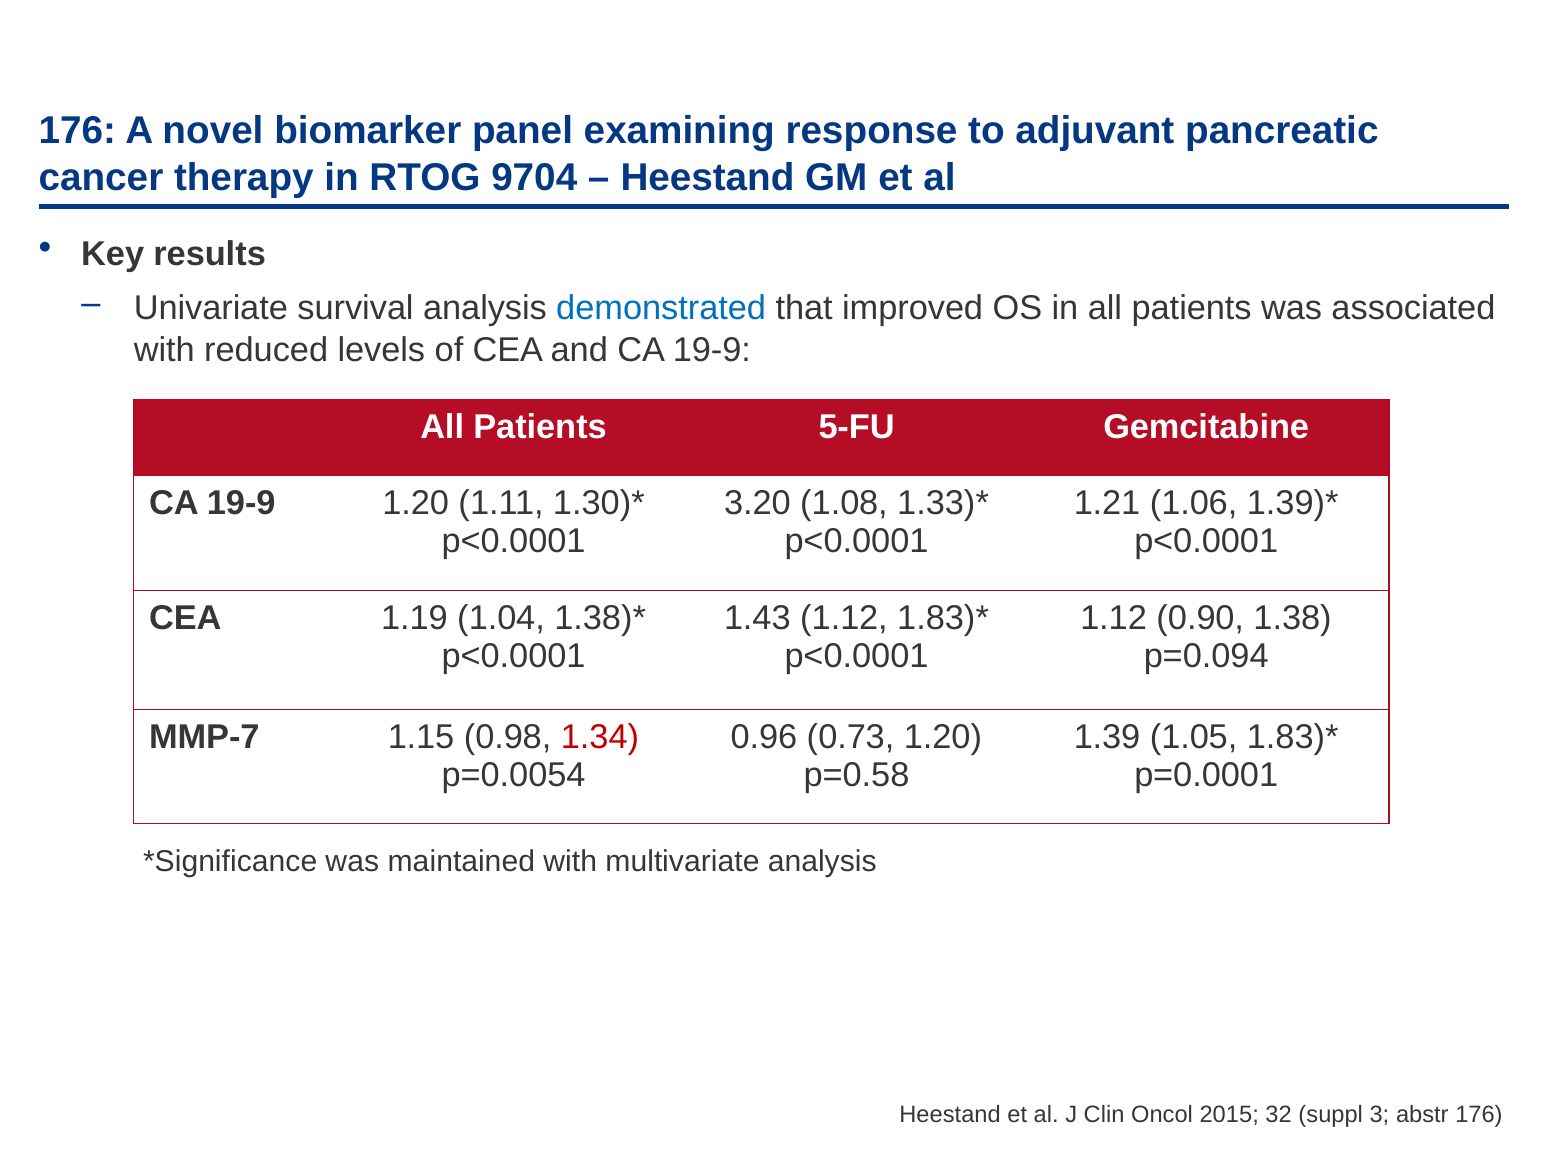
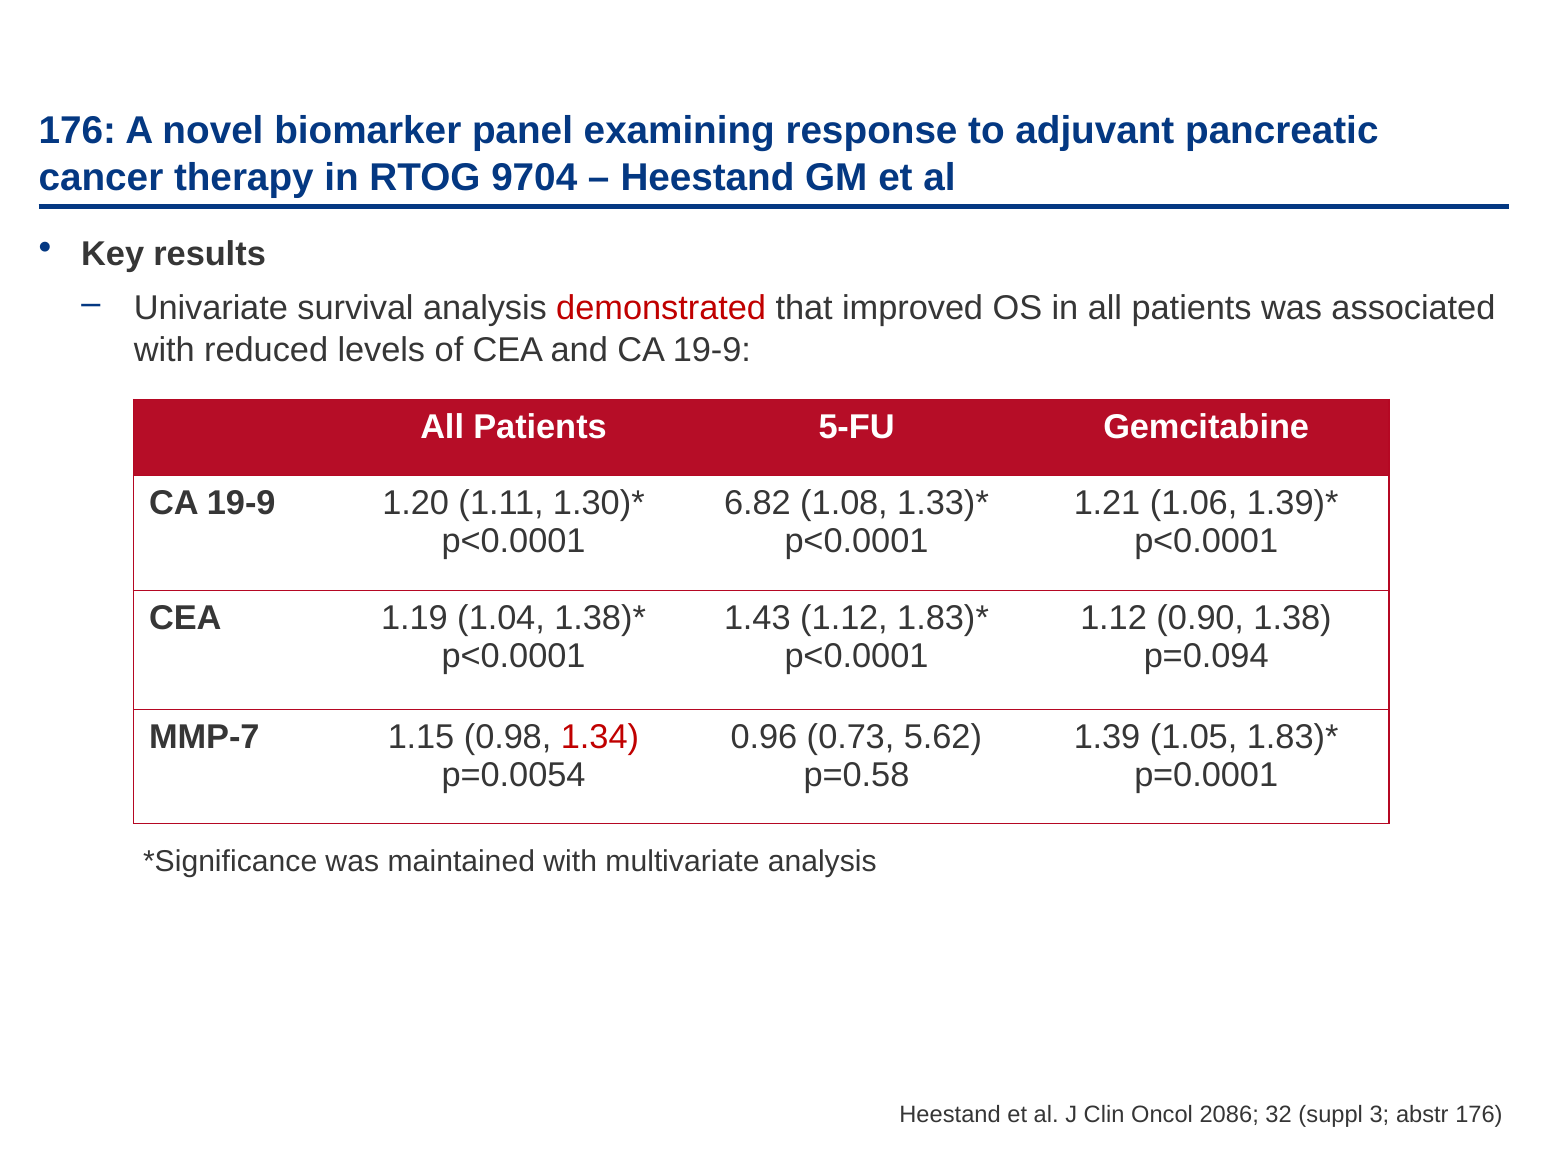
demonstrated colour: blue -> red
3.20: 3.20 -> 6.82
0.73 1.20: 1.20 -> 5.62
2015: 2015 -> 2086
